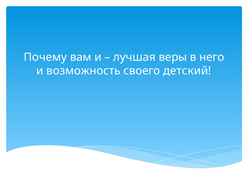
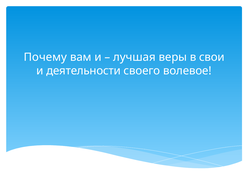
него: него -> свои
возможность: возможность -> деятельности
детский: детский -> волевое
